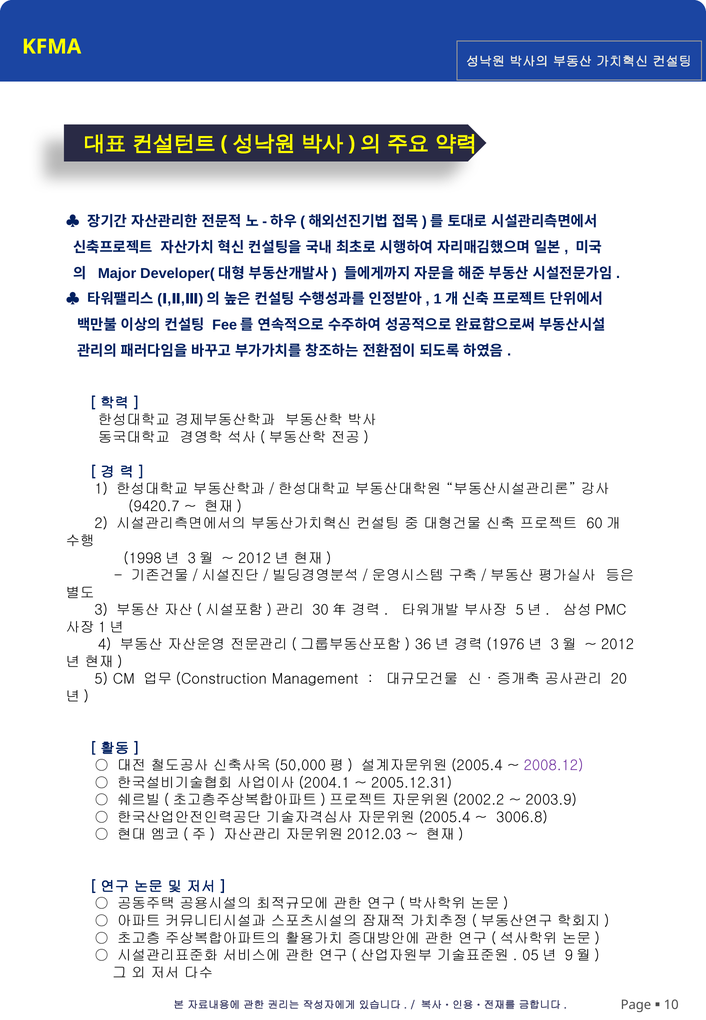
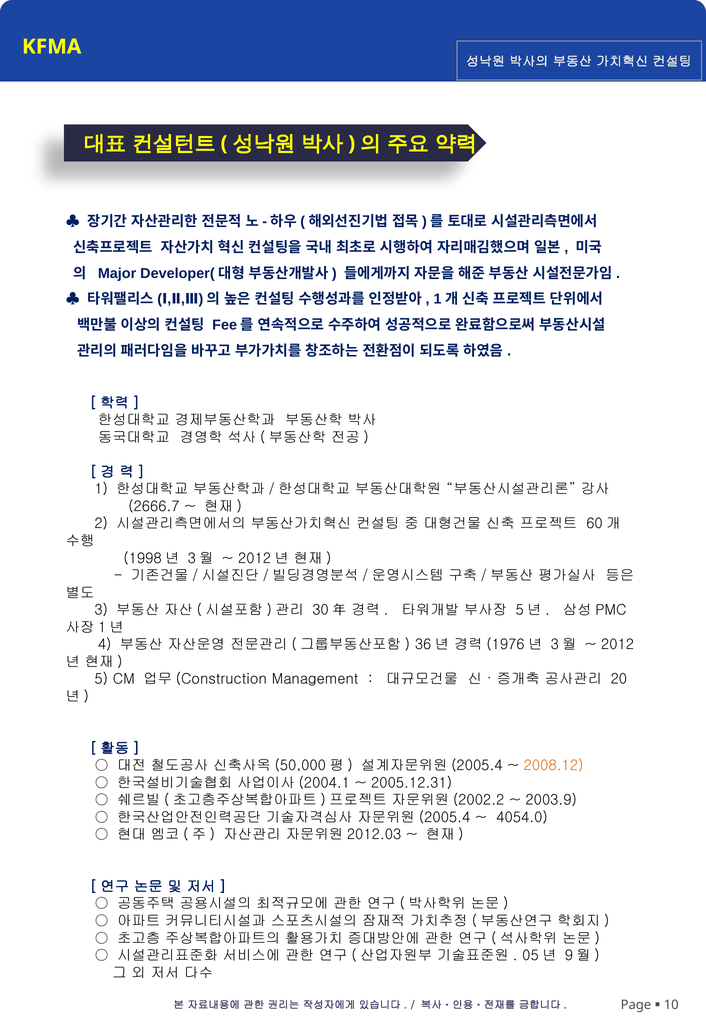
9420.7: 9420.7 -> 2666.7
2008.12 colour: purple -> orange
3006.8: 3006.8 -> 4054.0
